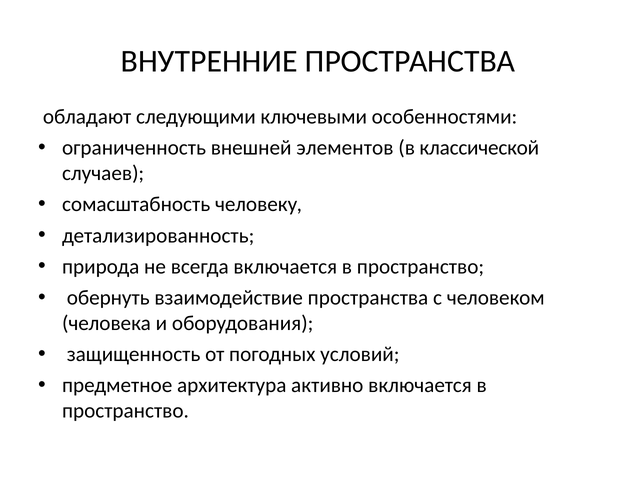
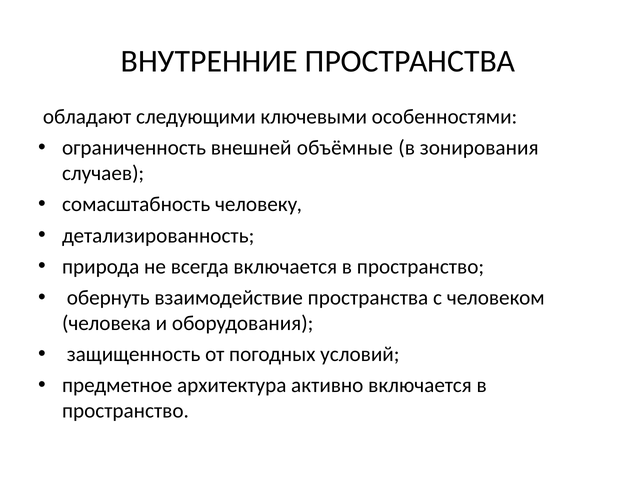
элементов: элементов -> объёмные
классической: классической -> зонирования
